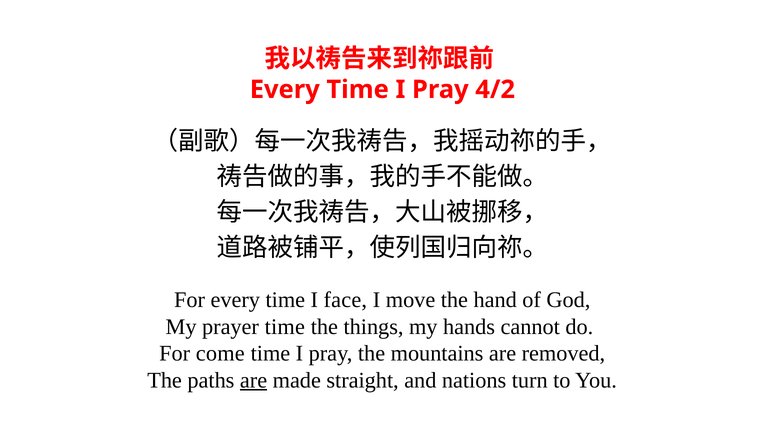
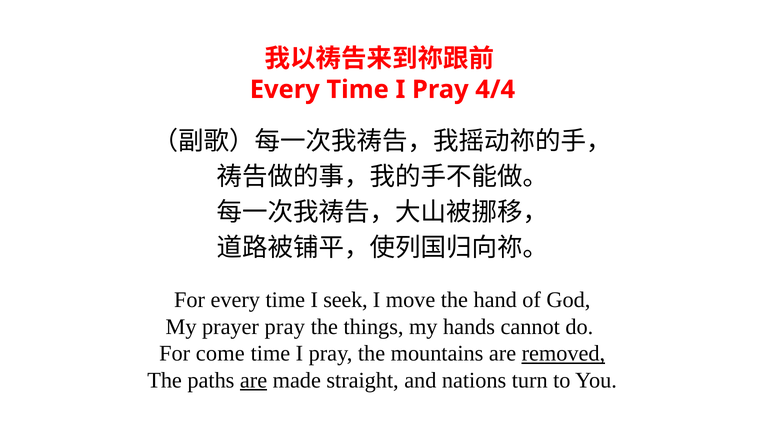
4/2: 4/2 -> 4/4
face: face -> seek
prayer time: time -> pray
removed underline: none -> present
